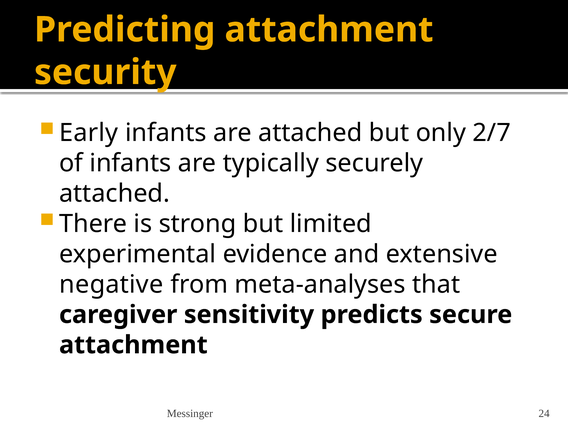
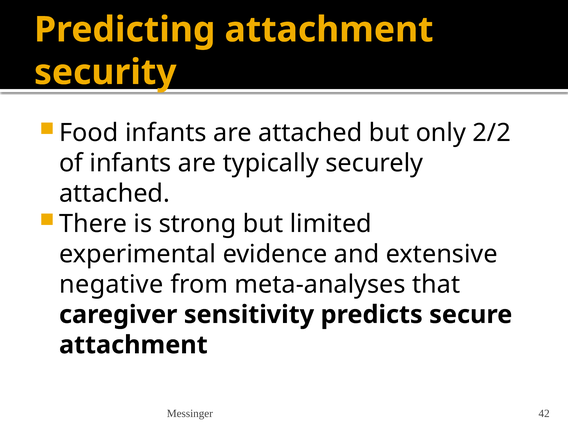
Early: Early -> Food
2/7: 2/7 -> 2/2
24: 24 -> 42
